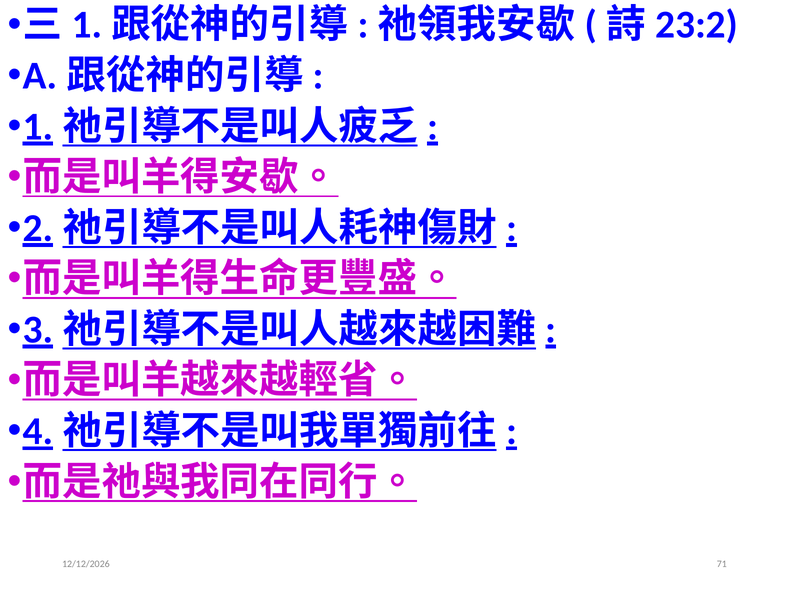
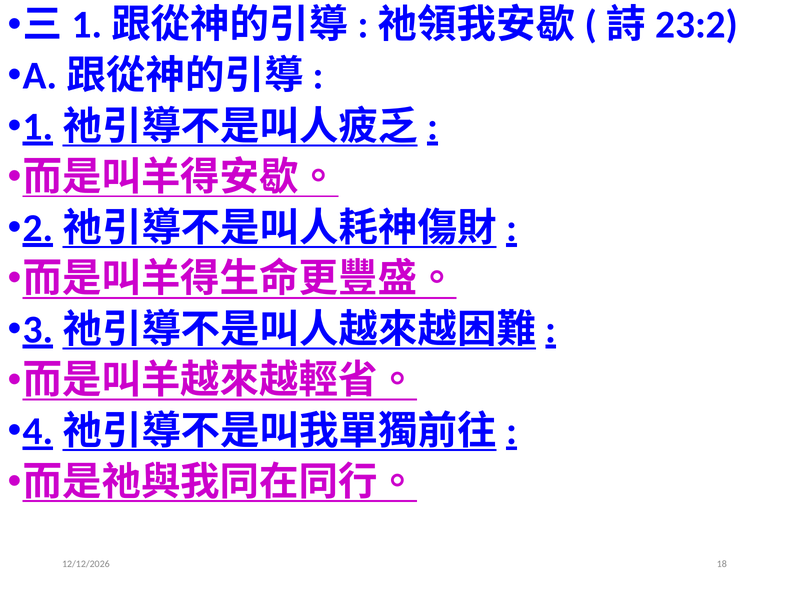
71: 71 -> 18
